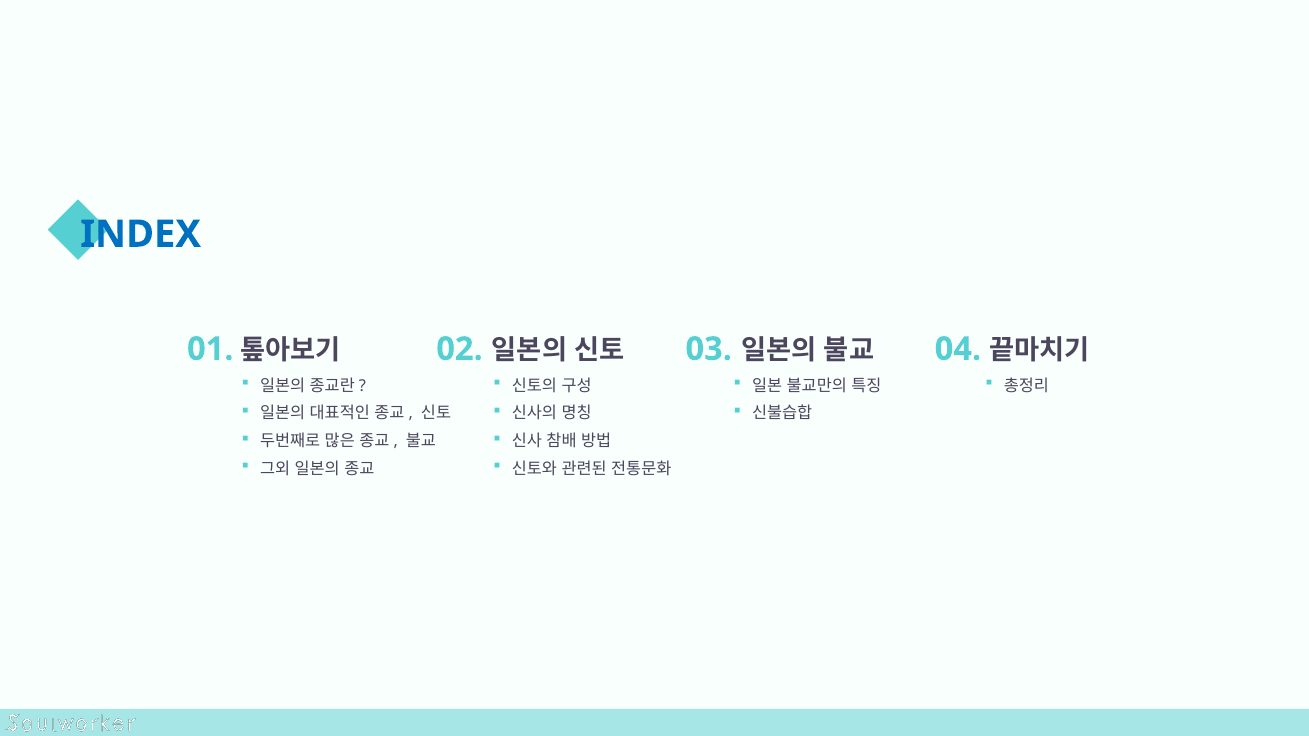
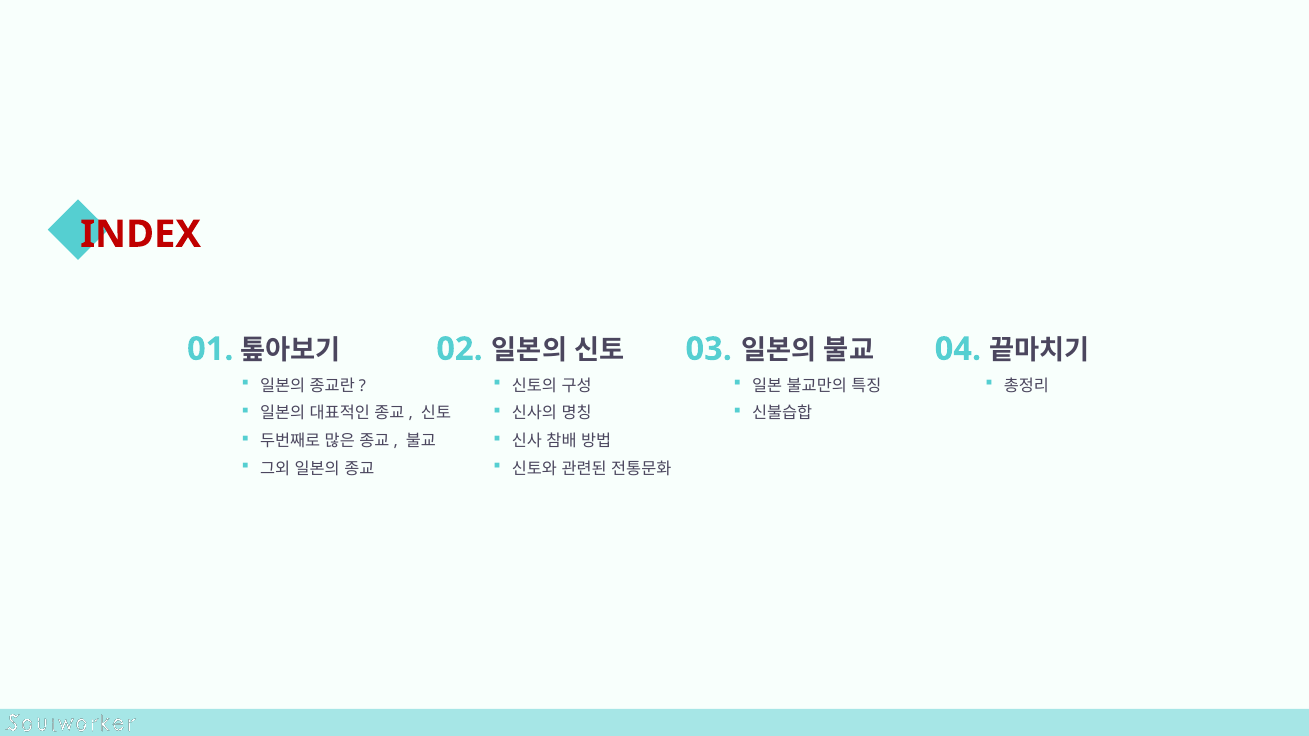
INDEX colour: blue -> red
